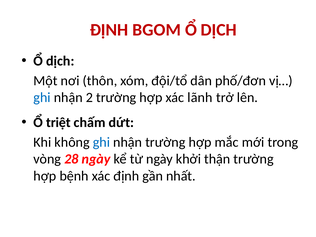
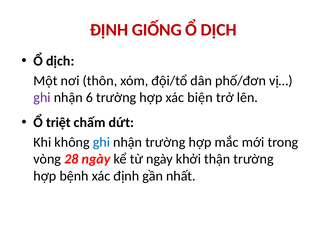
BGOM: BGOM -> GIỐNG
ghi at (42, 98) colour: blue -> purple
2: 2 -> 6
lãnh: lãnh -> biện
